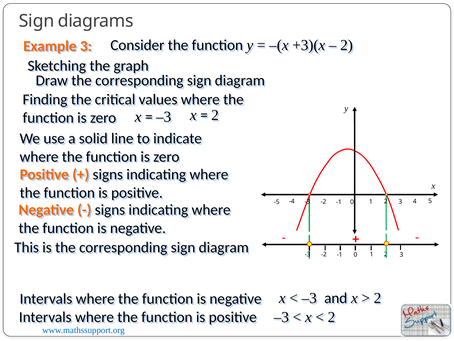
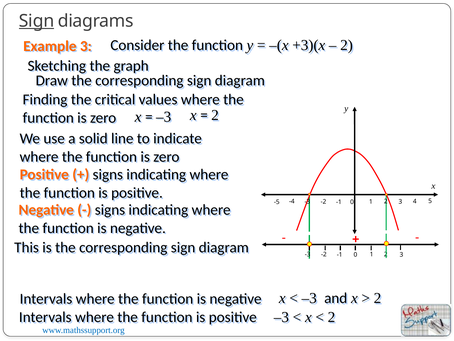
Sign at (37, 21) underline: none -> present
